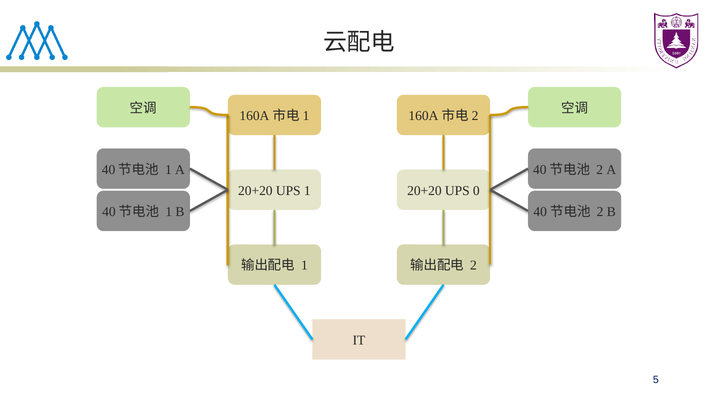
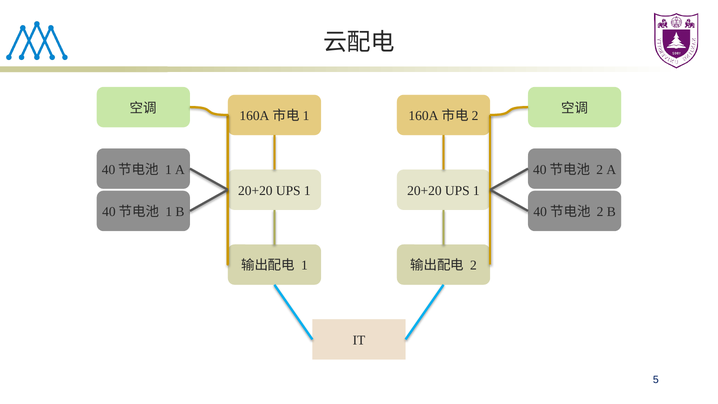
1 20+20 UPS 0: 0 -> 1
